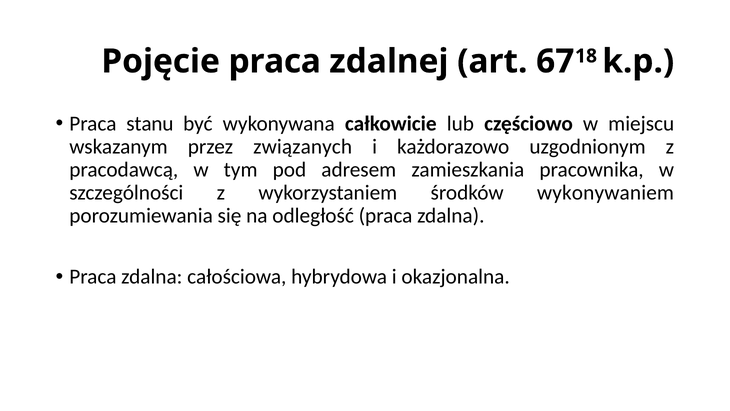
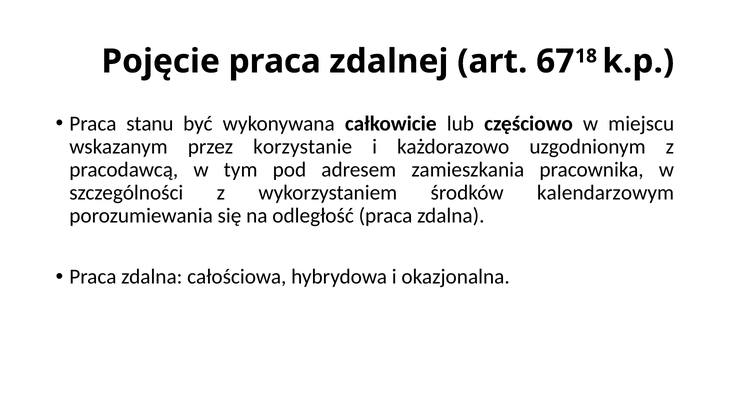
związanych: związanych -> korzystanie
wykonywaniem: wykonywaniem -> kalendarzowym
